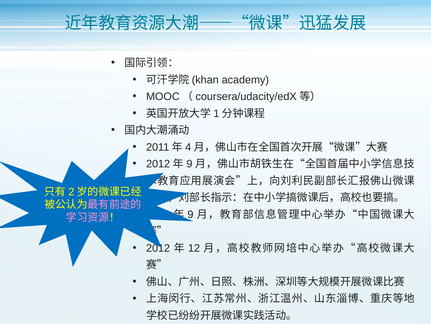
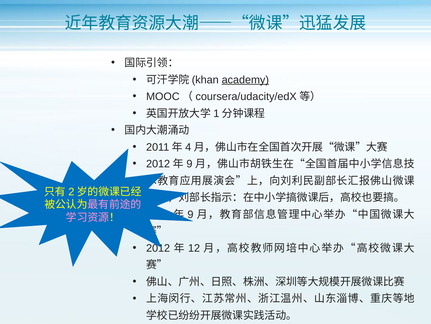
academy underline: none -> present
